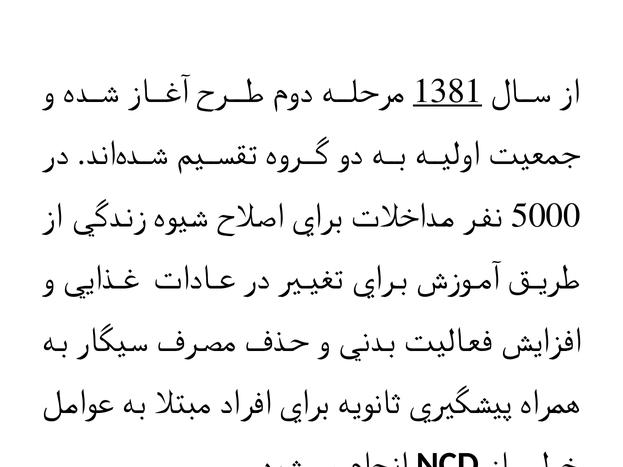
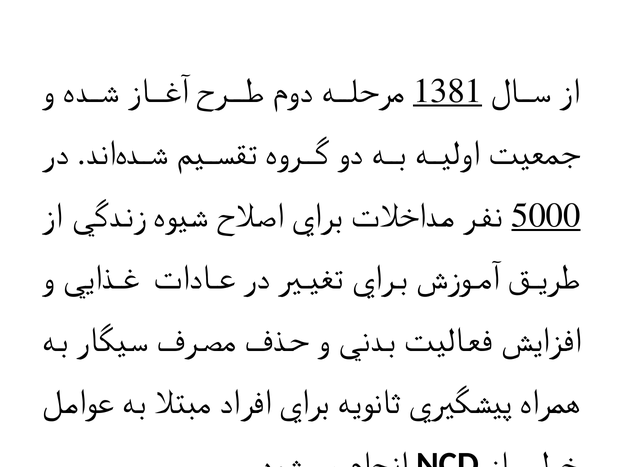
5000 underline: none -> present
